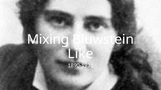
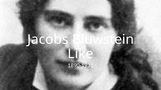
Mixing: Mixing -> Jacobs
